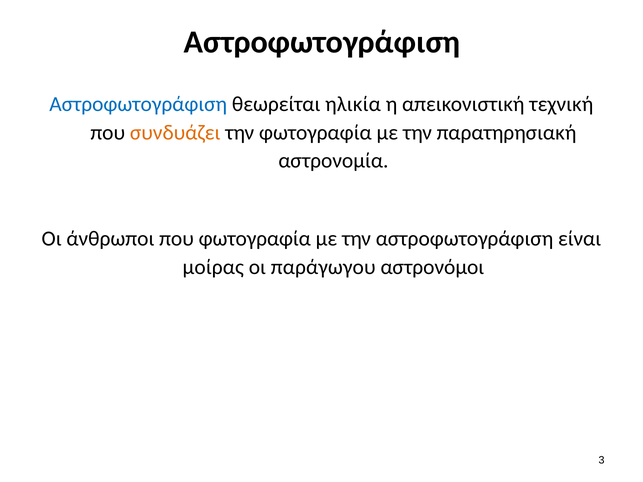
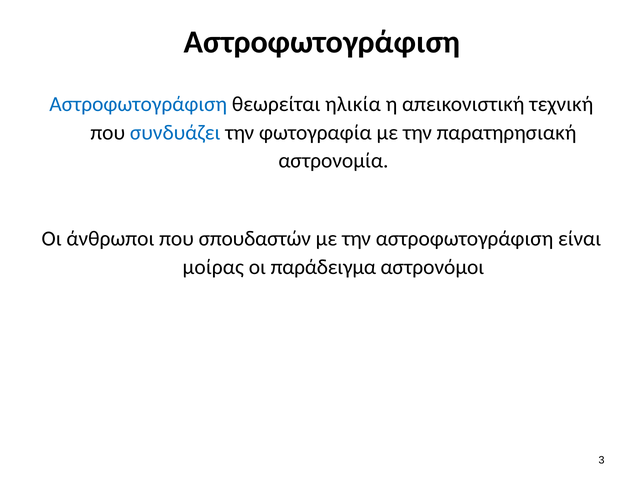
συνδυάζει colour: orange -> blue
που φωτογραφία: φωτογραφία -> σπουδαστών
παράγωγου: παράγωγου -> παράδειγμα
